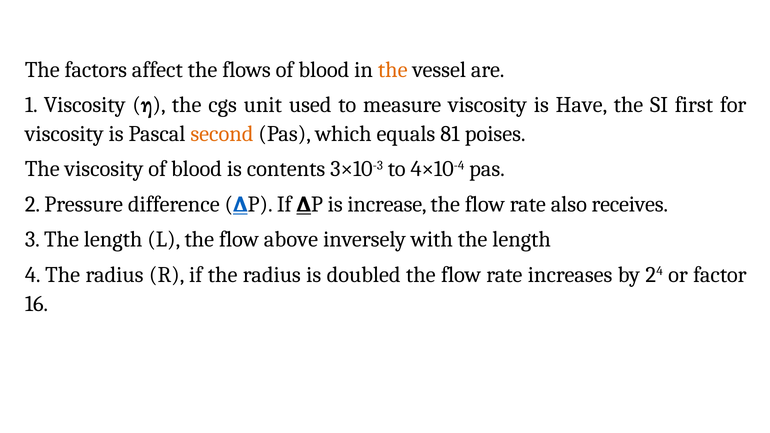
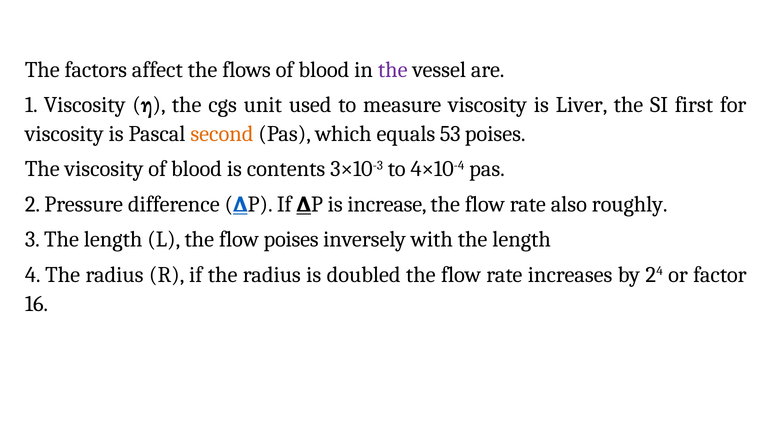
the at (393, 70) colour: orange -> purple
Have: Have -> Liver
81: 81 -> 53
receives: receives -> roughly
flow above: above -> poises
